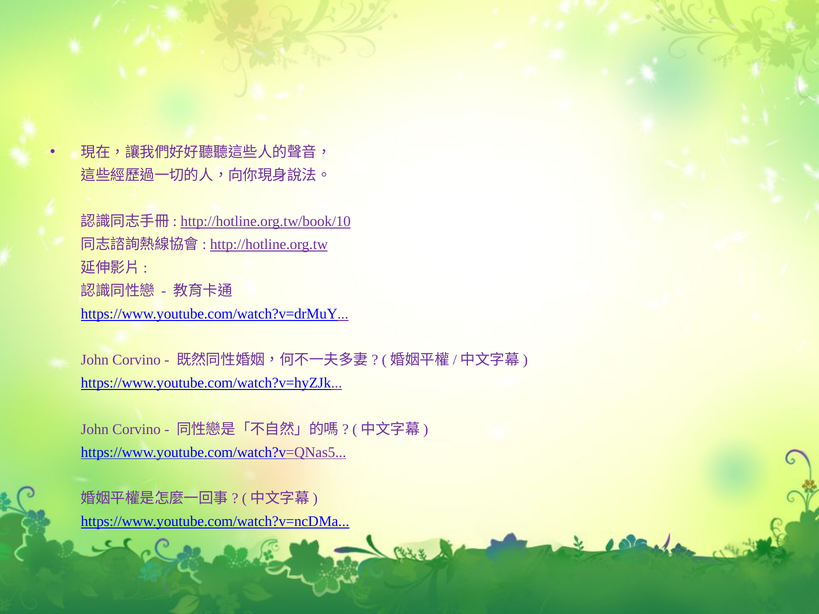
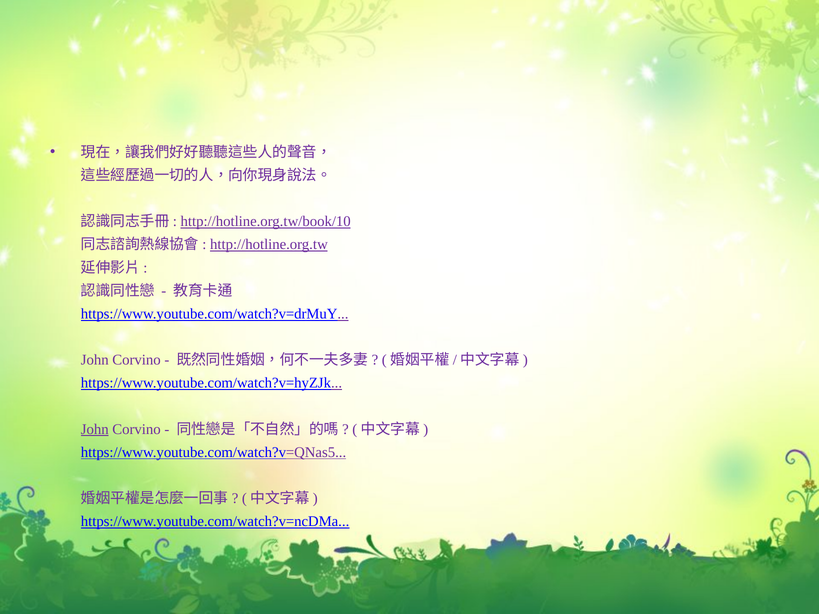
John at (95, 429) underline: none -> present
